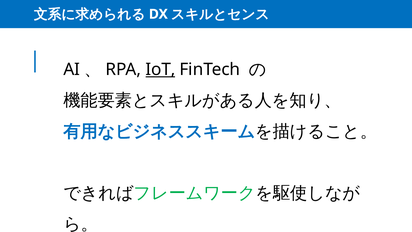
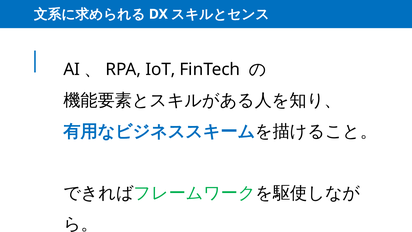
IoT underline: present -> none
